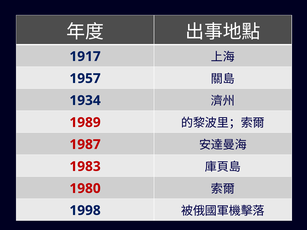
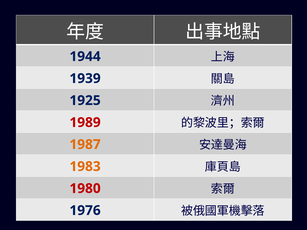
1917: 1917 -> 1944
1957: 1957 -> 1939
1934: 1934 -> 1925
1987 colour: red -> orange
1983 colour: red -> orange
1998: 1998 -> 1976
